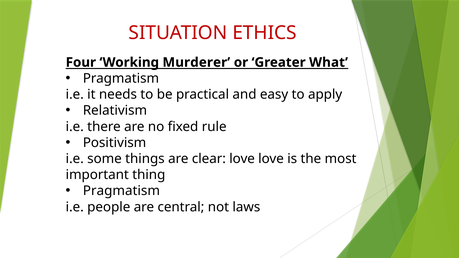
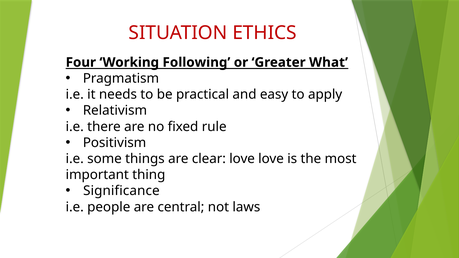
Murderer: Murderer -> Following
Pragmatism at (121, 191): Pragmatism -> Significance
